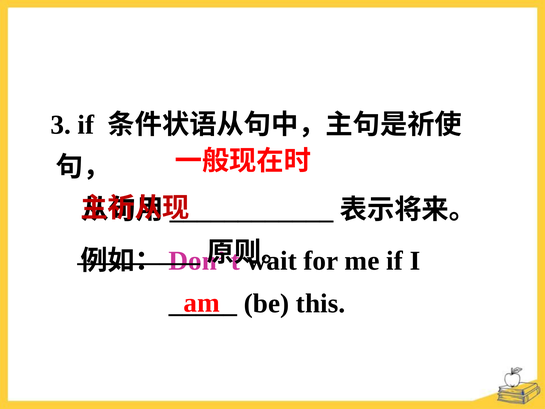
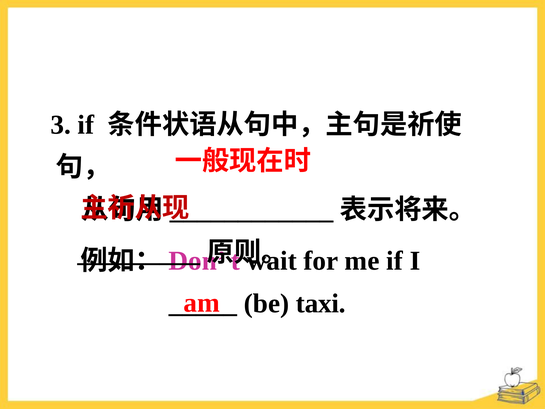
this: this -> taxi
